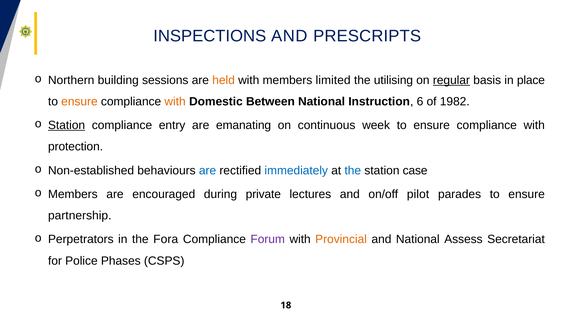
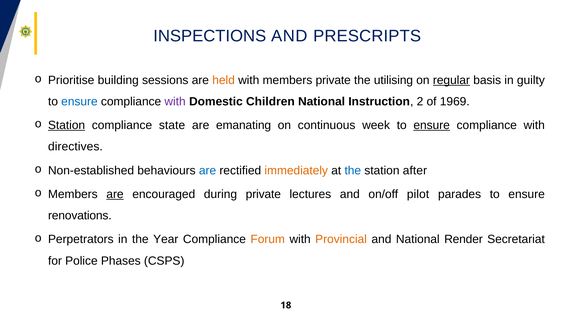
Northern: Northern -> Prioritise
members limited: limited -> private
place: place -> guilty
ensure at (79, 102) colour: orange -> blue
with at (175, 102) colour: orange -> purple
Between: Between -> Children
6: 6 -> 2
1982: 1982 -> 1969
entry: entry -> state
ensure at (432, 125) underline: none -> present
protection: protection -> directives
immediately colour: blue -> orange
case: case -> after
are at (115, 194) underline: none -> present
partnership: partnership -> renovations
Fora: Fora -> Year
Forum colour: purple -> orange
Assess: Assess -> Render
